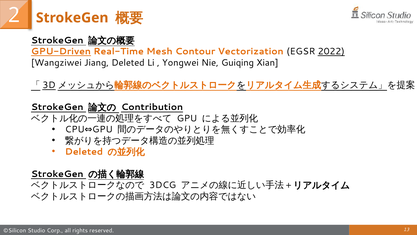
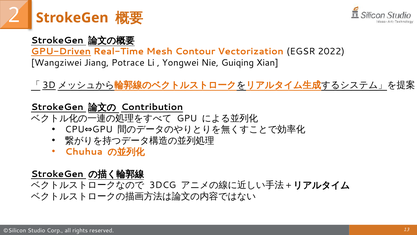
2022 underline: present -> none
Jiang Deleted: Deleted -> Potrace
Deleted at (84, 152): Deleted -> Chuhua
